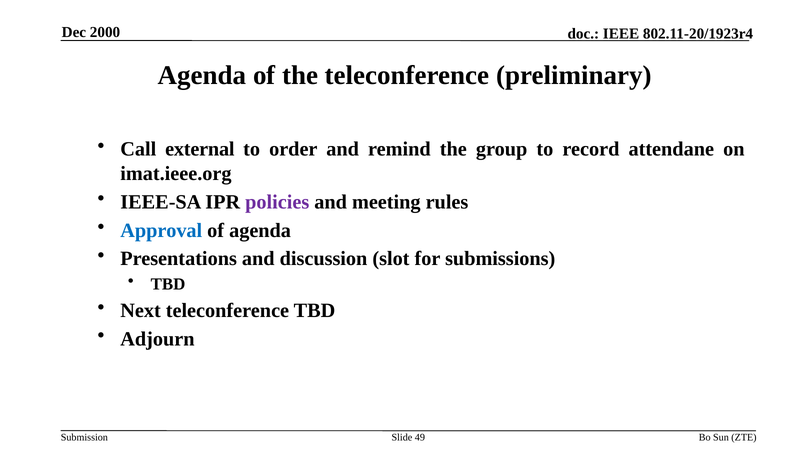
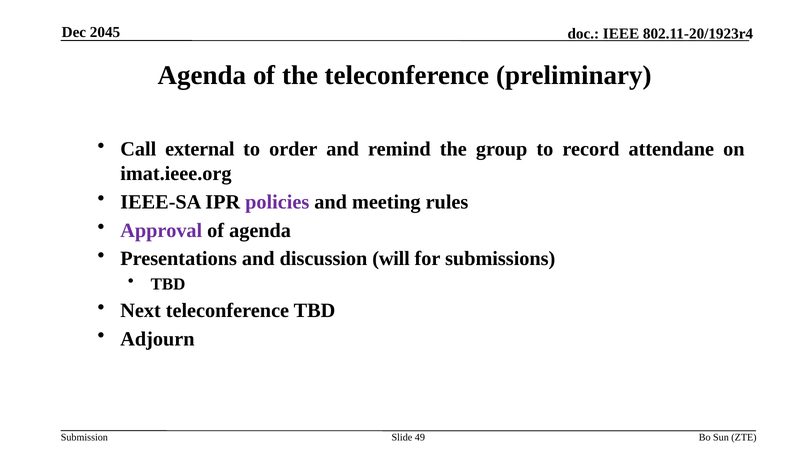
2000: 2000 -> 2045
Approval colour: blue -> purple
slot: slot -> will
